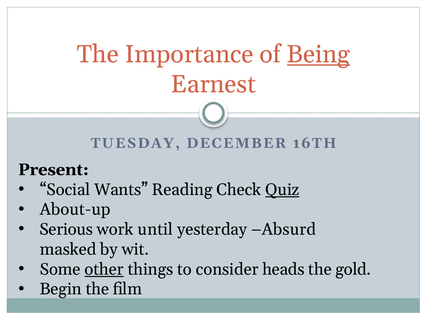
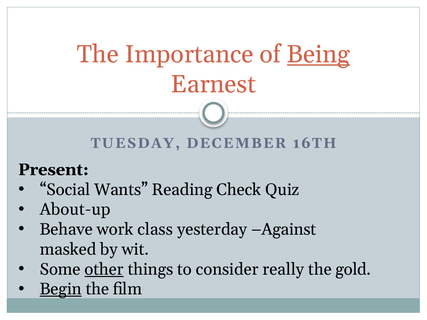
Quiz underline: present -> none
Serious: Serious -> Behave
until: until -> class
Absurd: Absurd -> Against
heads: heads -> really
Begin underline: none -> present
